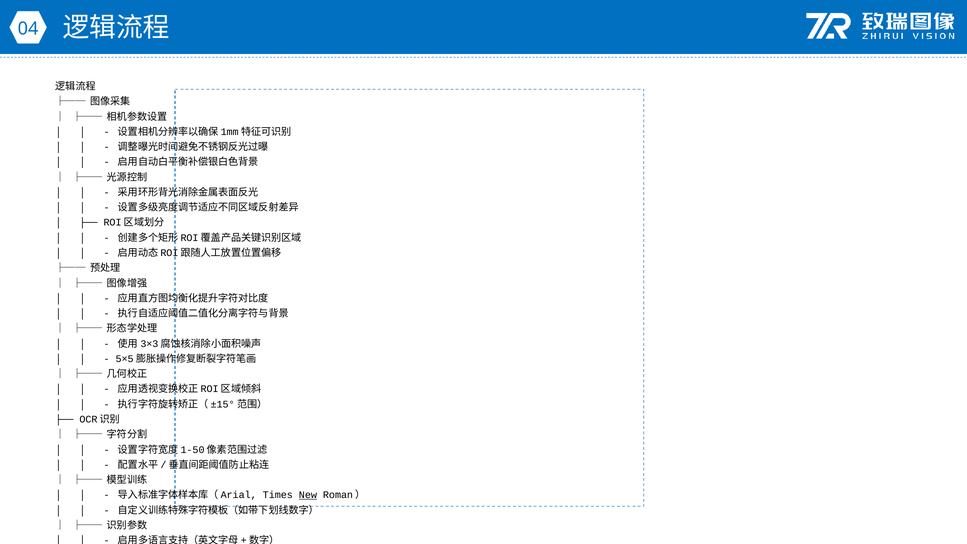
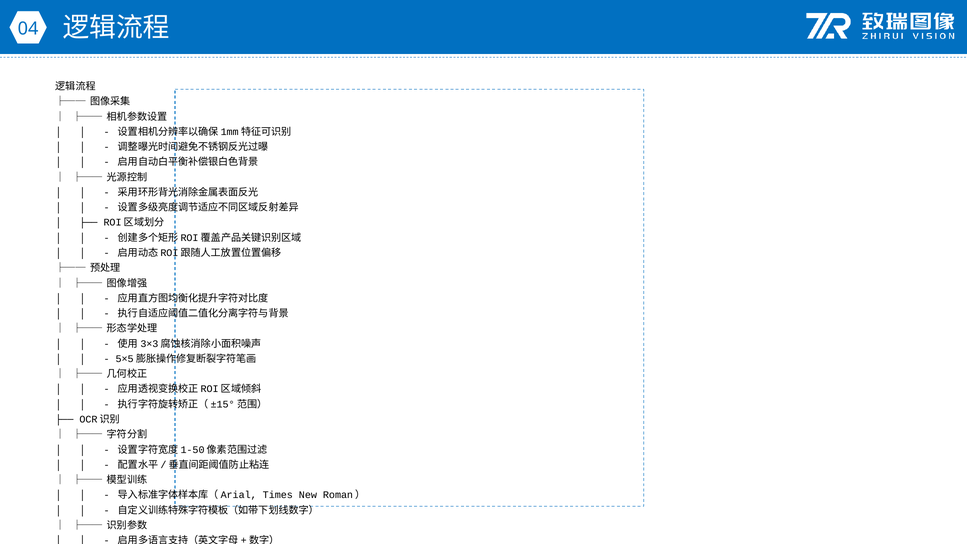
New underline: present -> none
